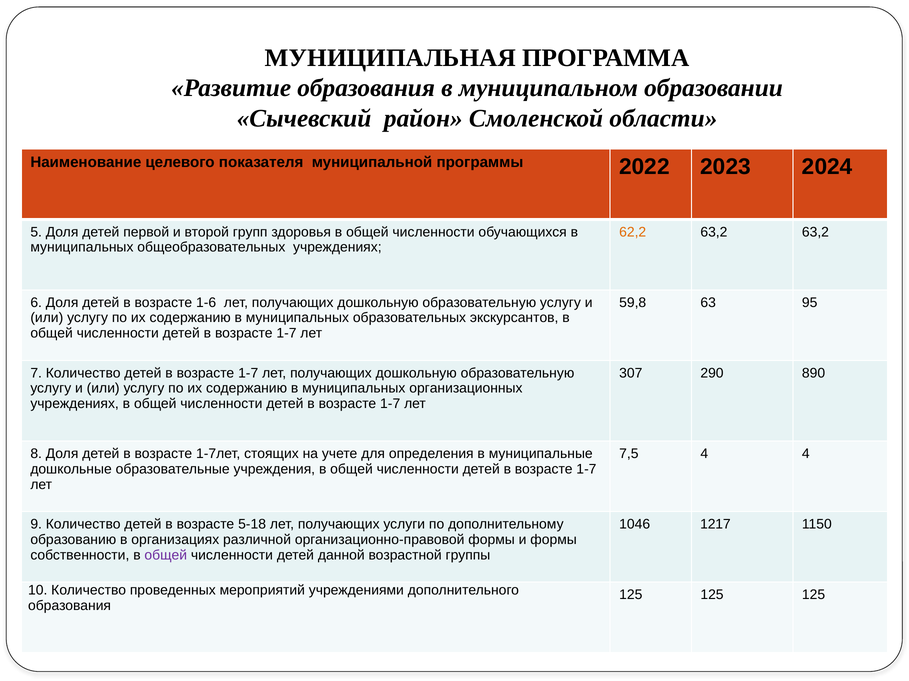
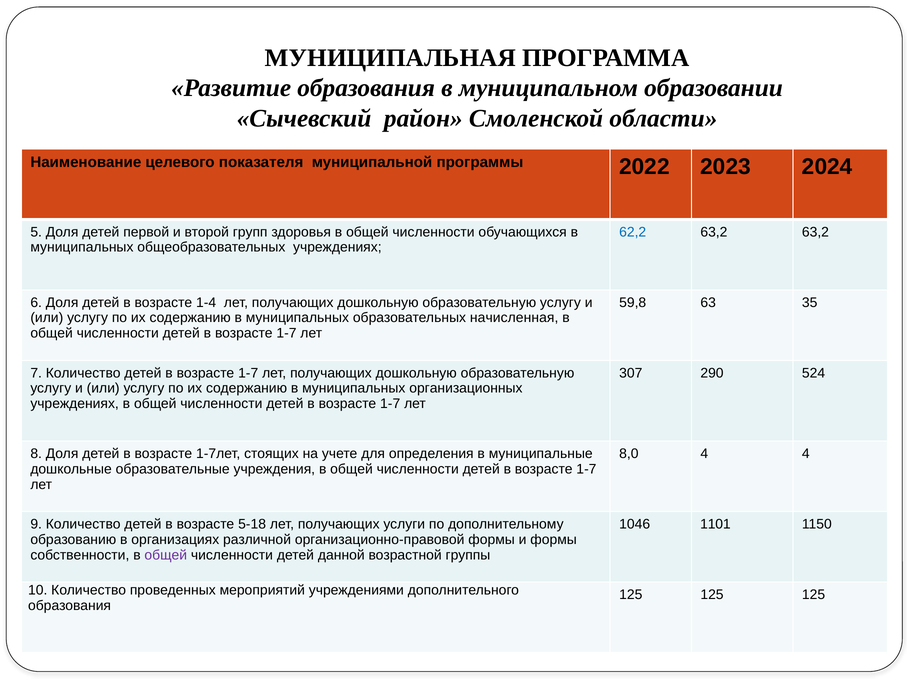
62,2 colour: orange -> blue
1-6: 1-6 -> 1-4
95: 95 -> 35
экскурсантов: экскурсантов -> начисленная
890: 890 -> 524
7,5: 7,5 -> 8,0
1217: 1217 -> 1101
